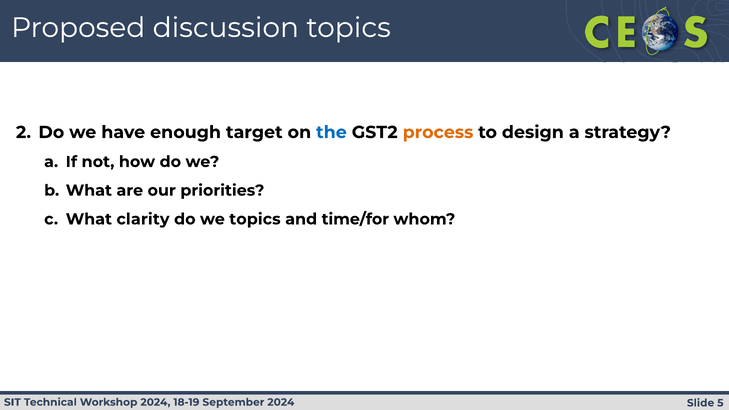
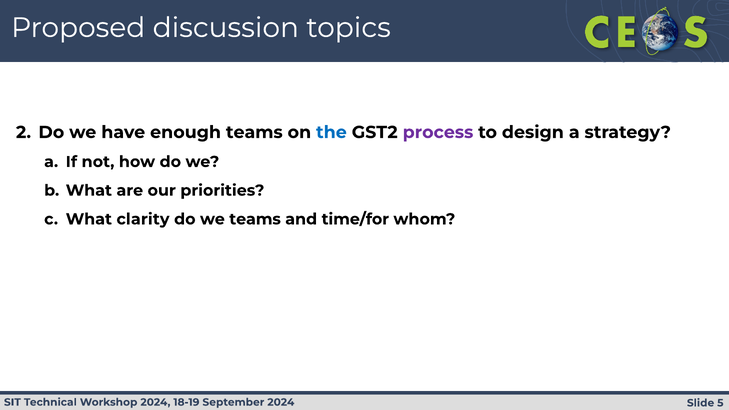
enough target: target -> teams
process colour: orange -> purple
we topics: topics -> teams
